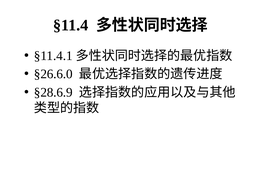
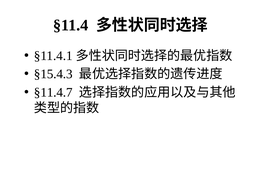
§26.6.0: §26.6.0 -> §15.4.3
§28.6.9: §28.6.9 -> §11.4.7
